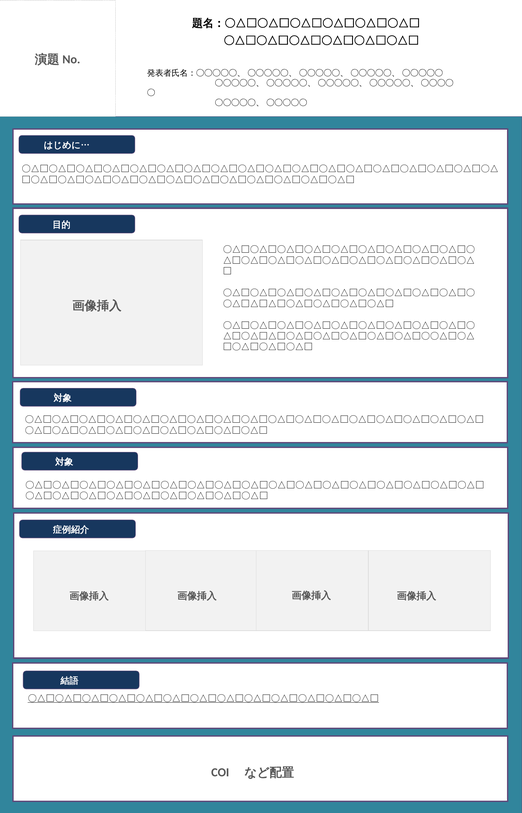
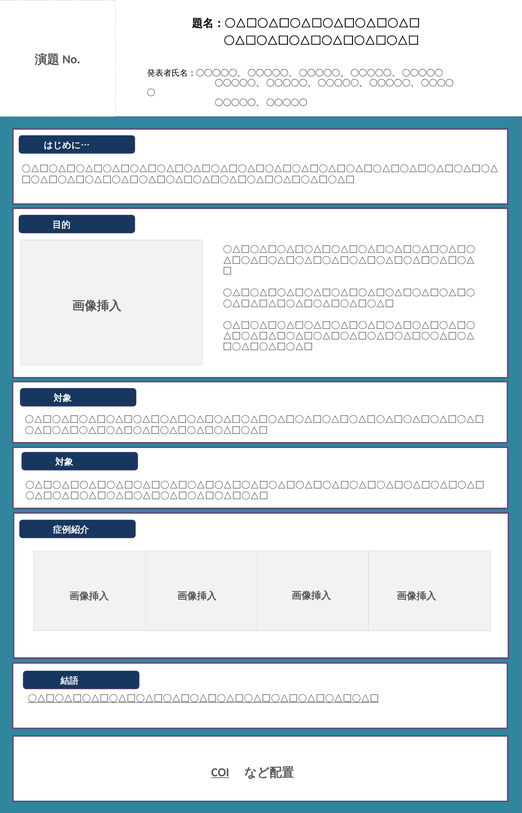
COI underline: none -> present
